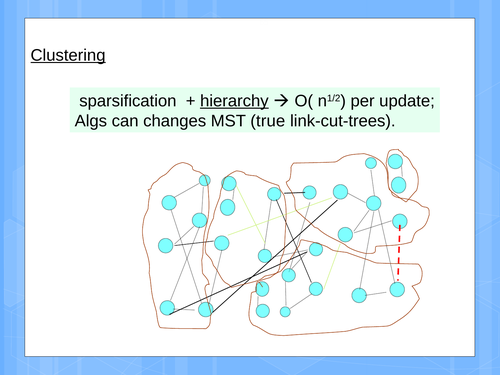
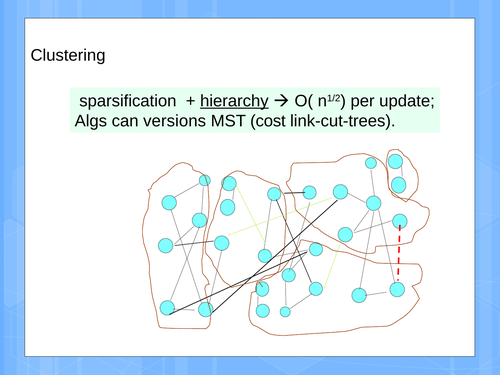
Clustering underline: present -> none
changes: changes -> versions
true: true -> cost
